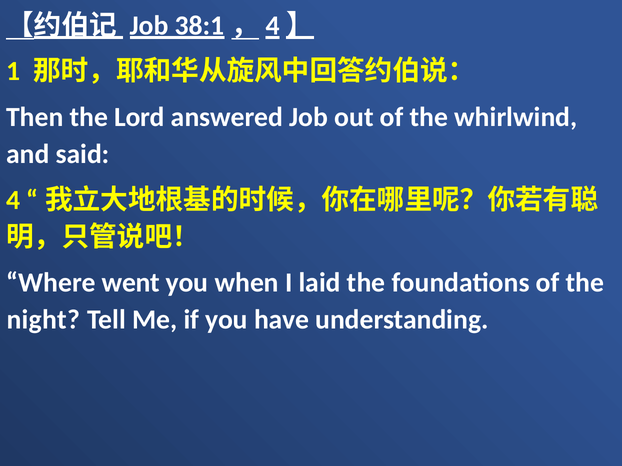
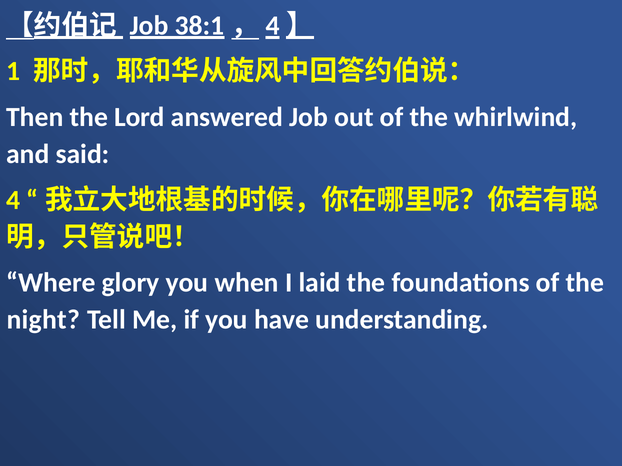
went: went -> glory
